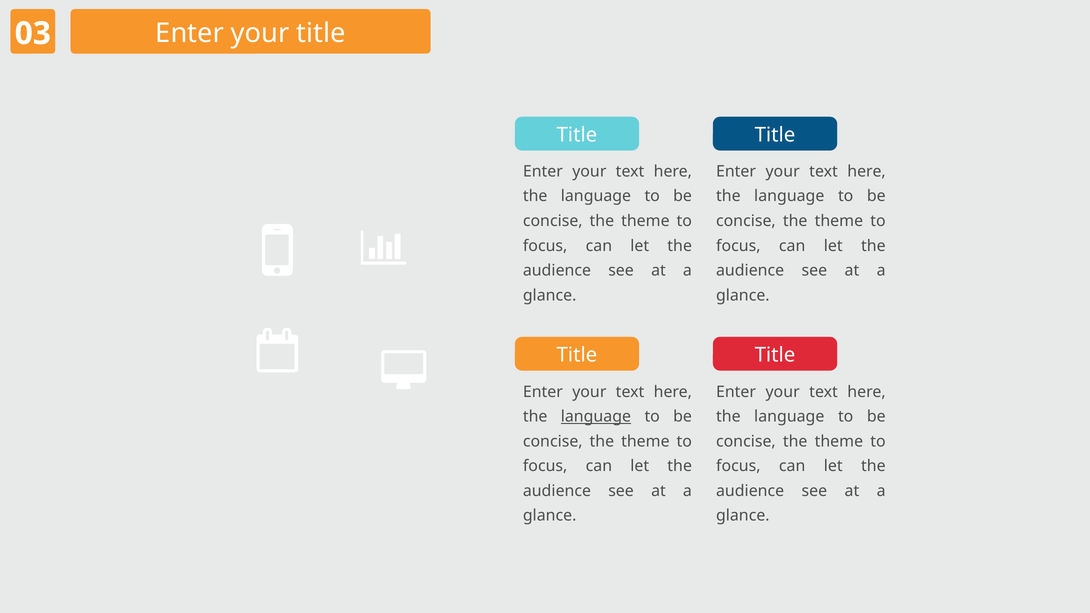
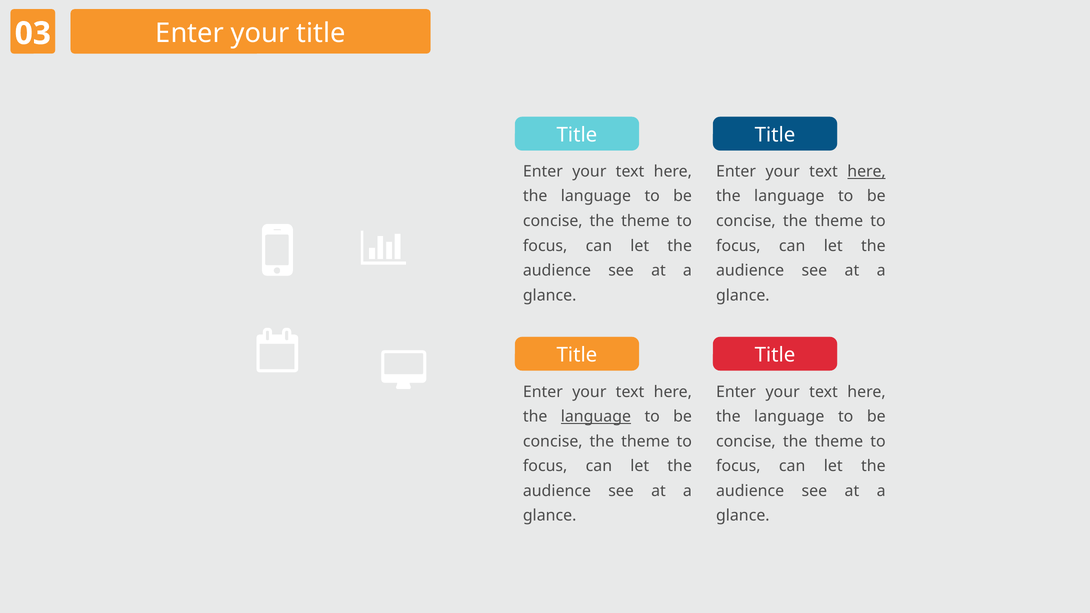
here at (867, 171) underline: none -> present
